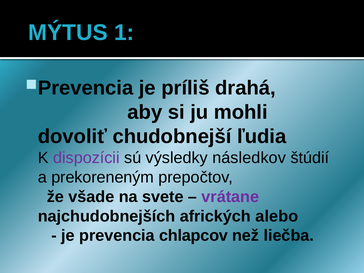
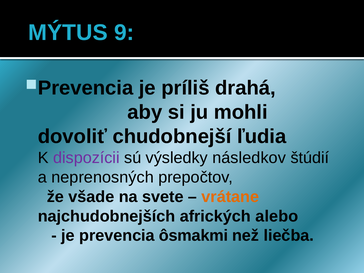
1: 1 -> 9
prekoreneným: prekoreneným -> neprenosných
vrátane colour: purple -> orange
chlapcov: chlapcov -> ôsmakmi
